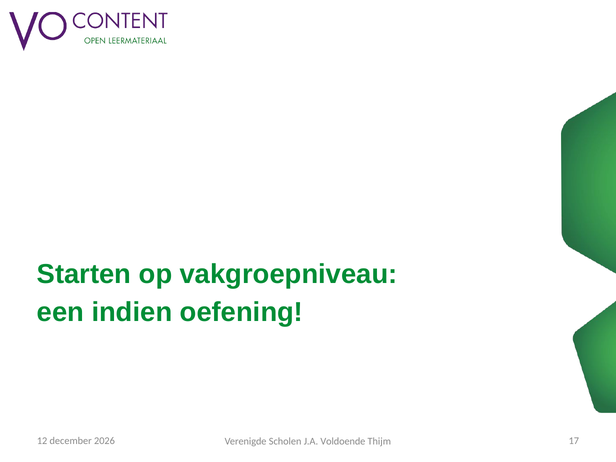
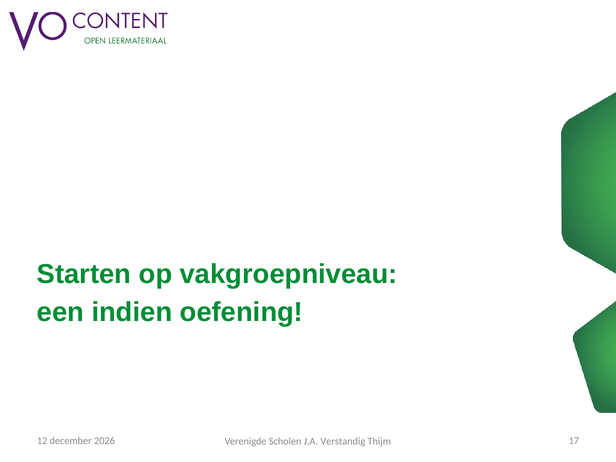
Voldoende: Voldoende -> Verstandig
